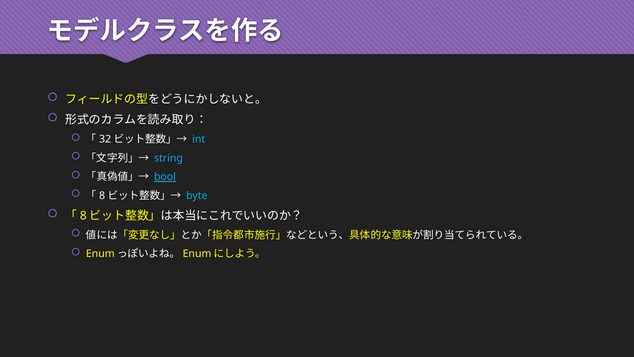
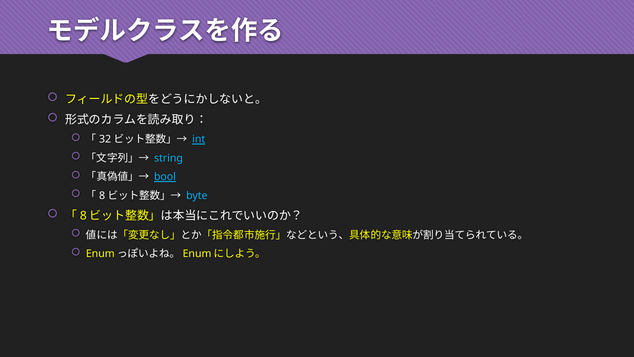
int underline: none -> present
